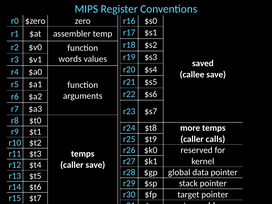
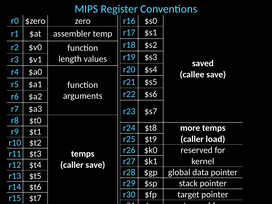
words: words -> length
calls: calls -> load
